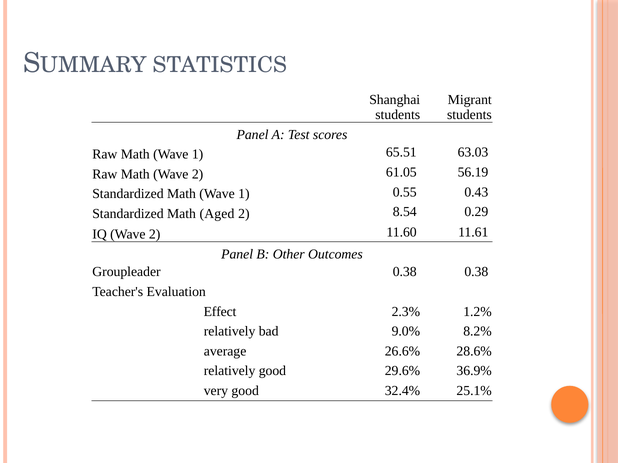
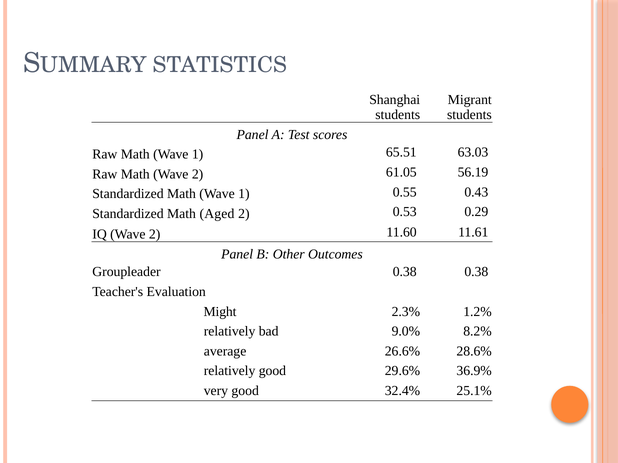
8.54: 8.54 -> 0.53
Effect: Effect -> Might
